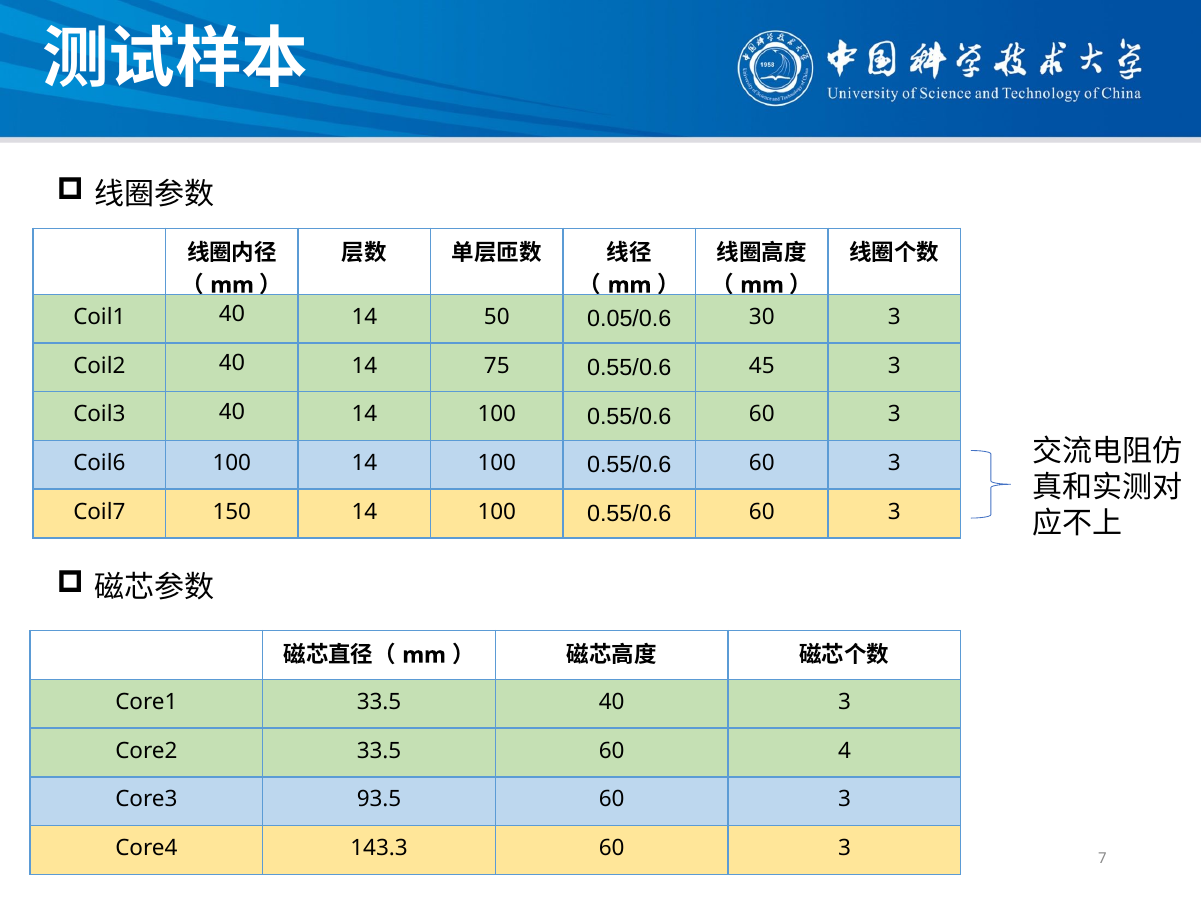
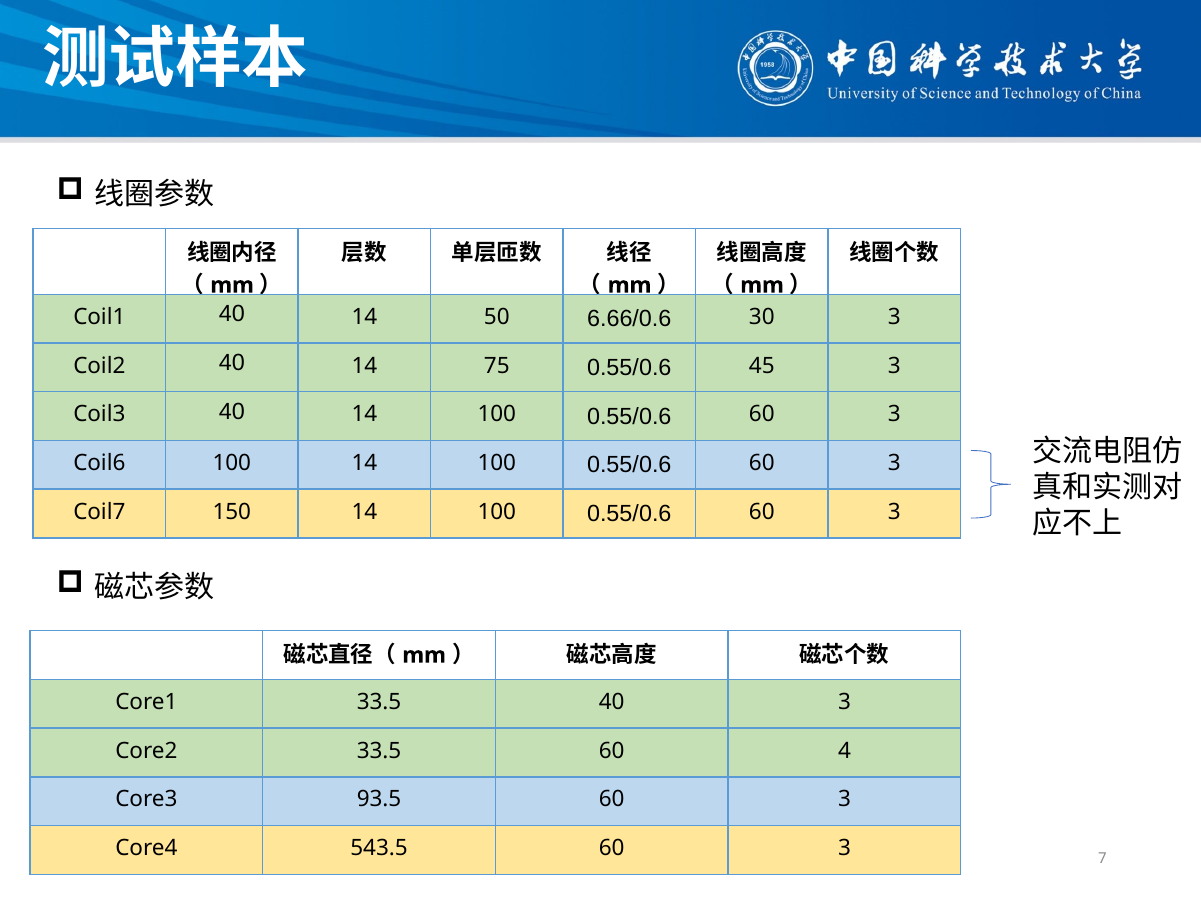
0.05/0.6: 0.05/0.6 -> 6.66/0.6
143.3: 143.3 -> 543.5
